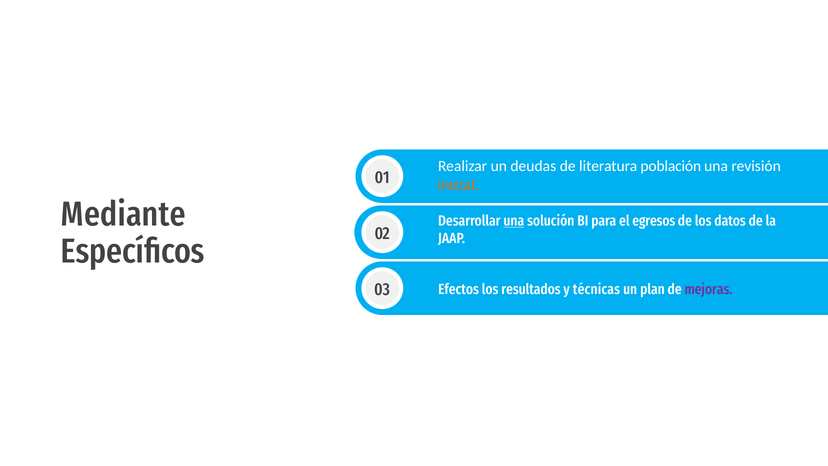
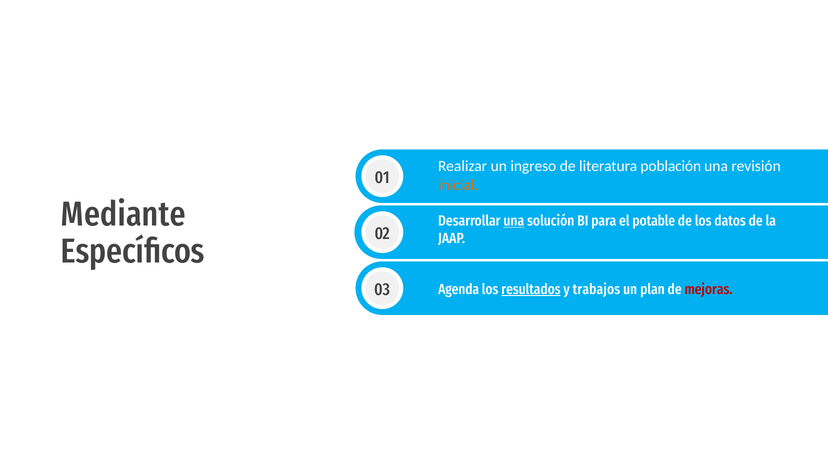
deudas: deudas -> ingreso
egresos: egresos -> potable
Efectos: Efectos -> Agenda
resultados underline: none -> present
técnicas: técnicas -> trabajos
mejoras colour: purple -> red
